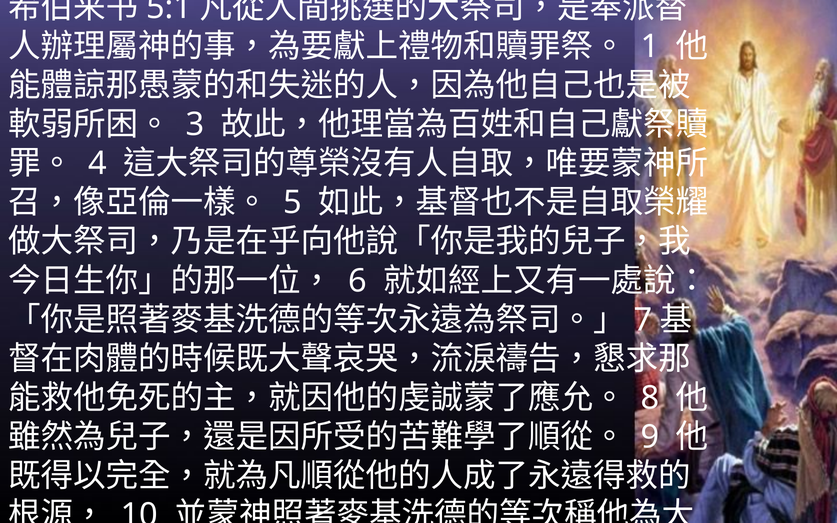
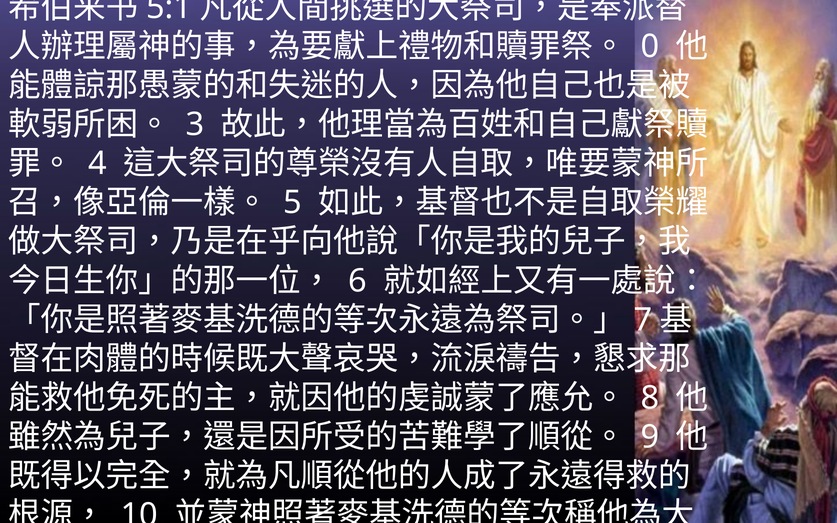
1: 1 -> 0
